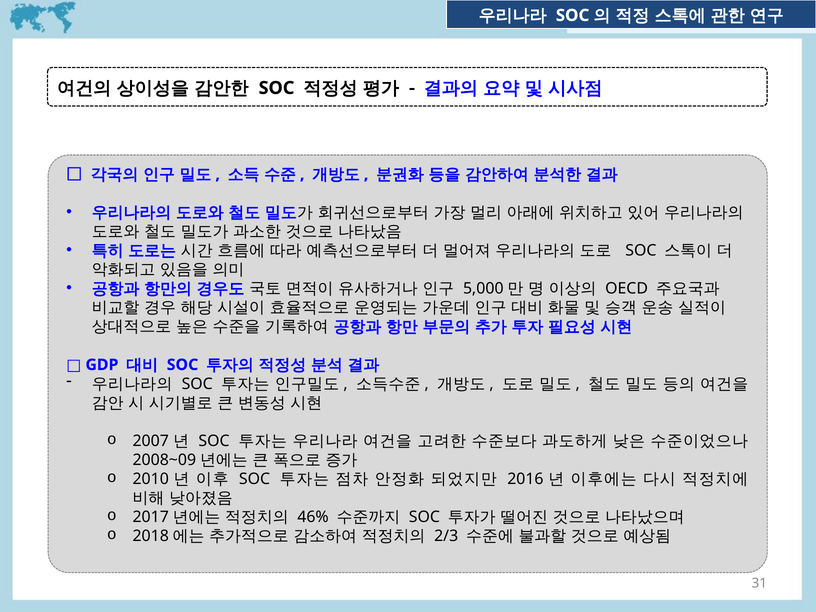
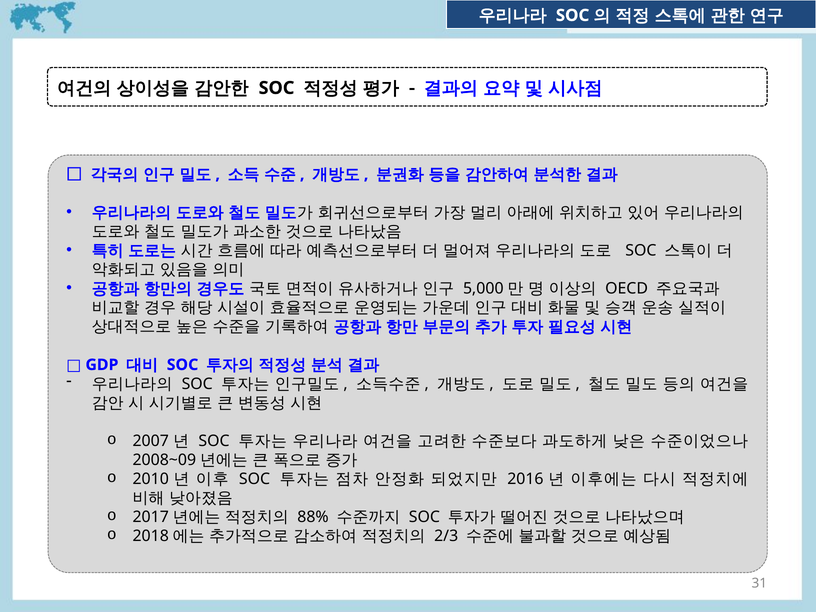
46%: 46% -> 88%
